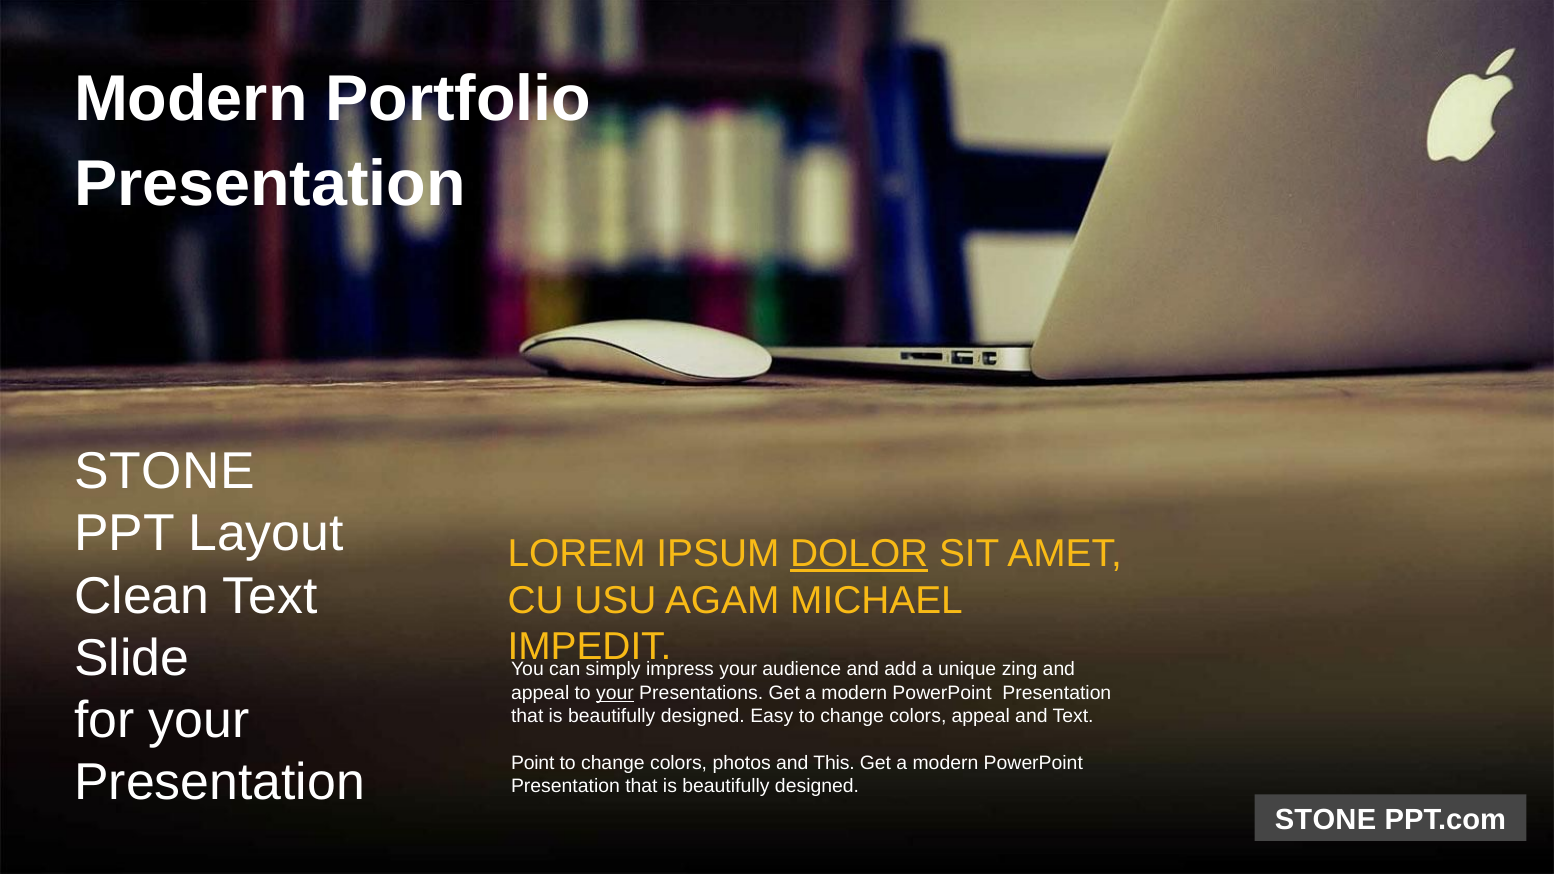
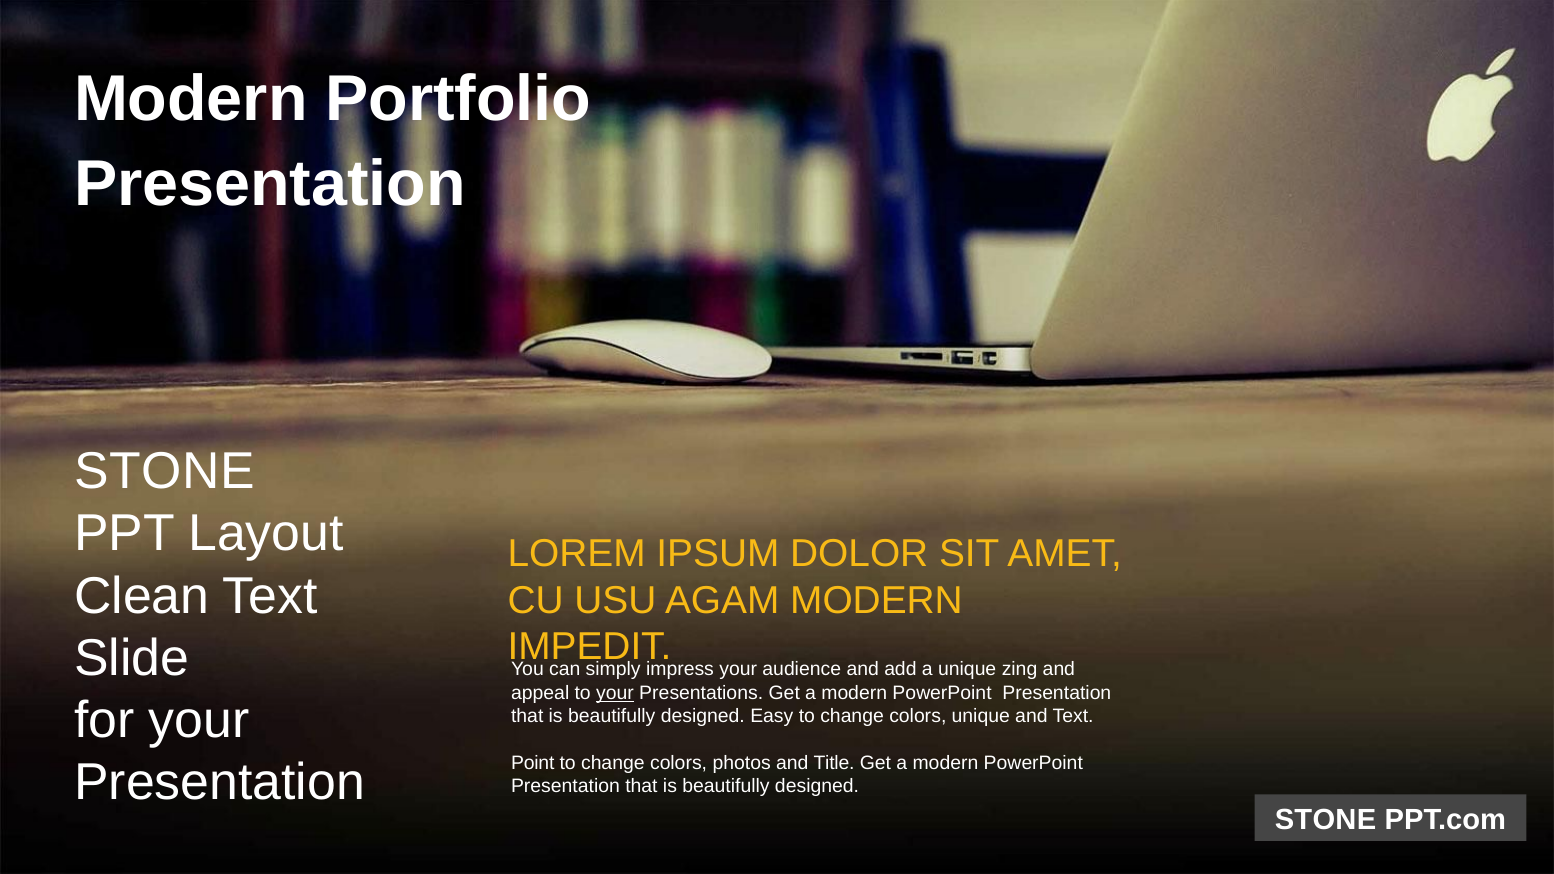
DOLOR underline: present -> none
AGAM MICHAEL: MICHAEL -> MODERN
colors appeal: appeal -> unique
This: This -> Title
